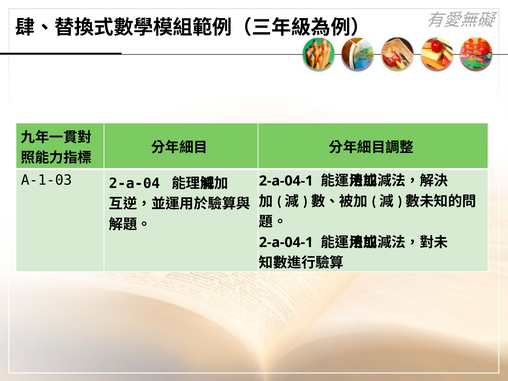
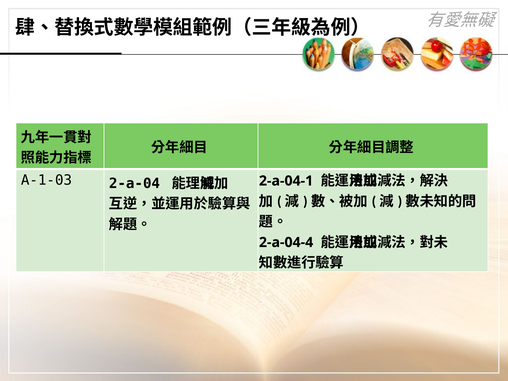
2-a-04-1 at (286, 242): 2-a-04-1 -> 2-a-04-4
